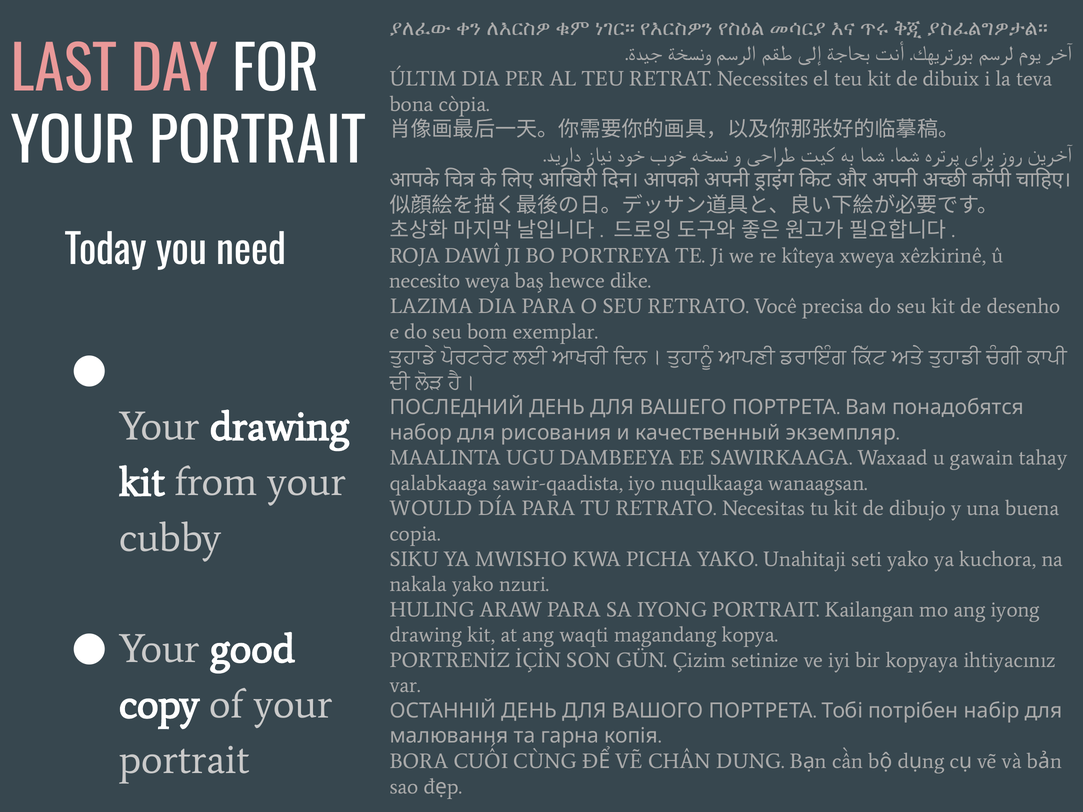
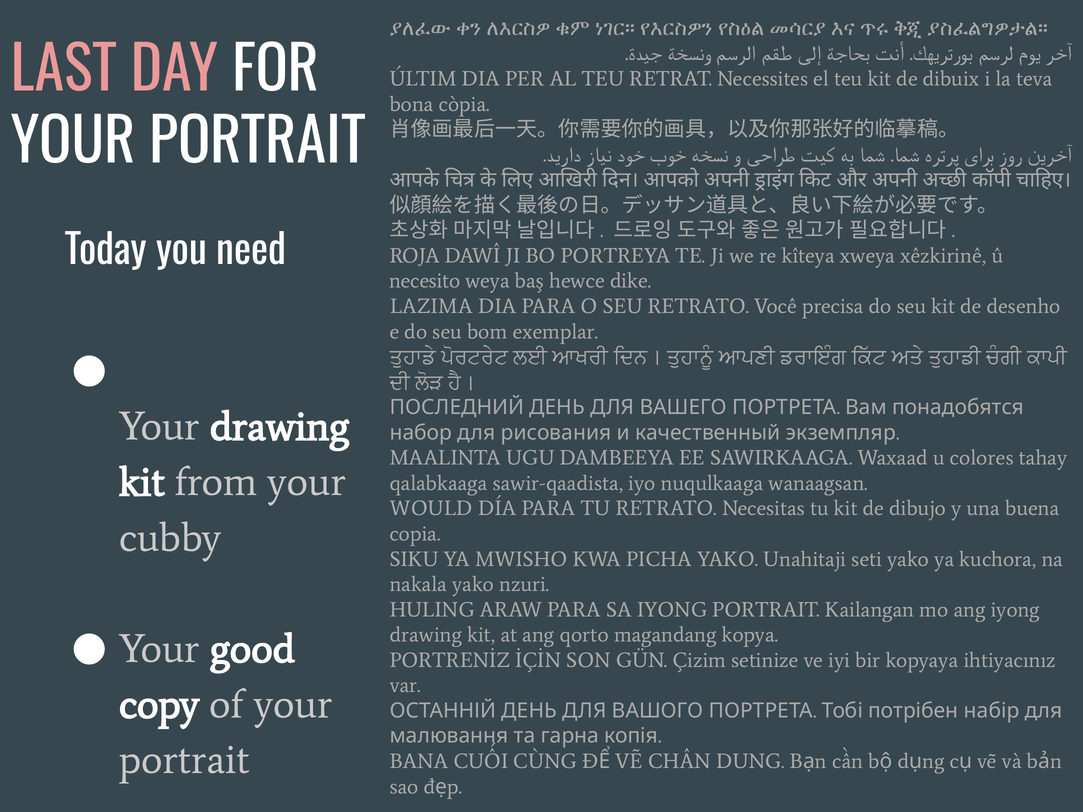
gawain: gawain -> colores
waqti: waqti -> qorto
BORA: BORA -> BANA
